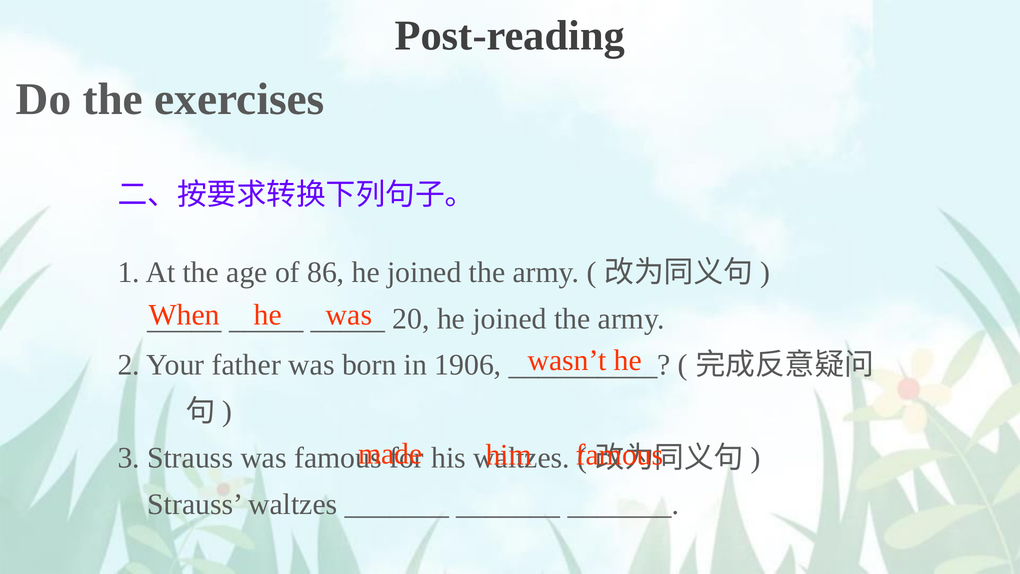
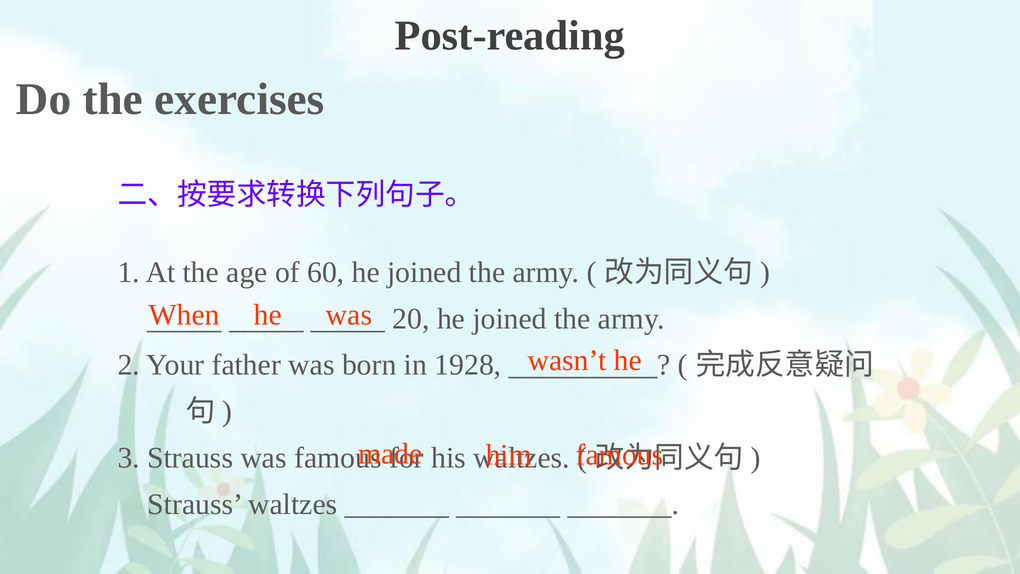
86: 86 -> 60
1906: 1906 -> 1928
